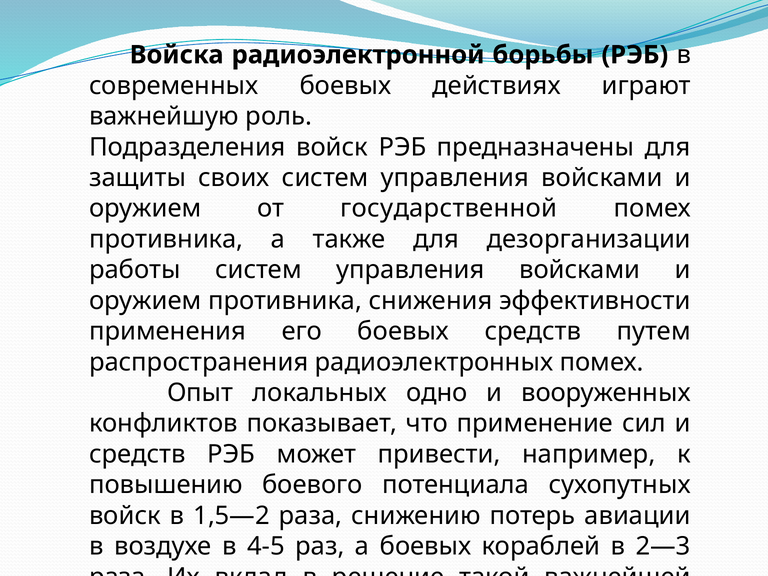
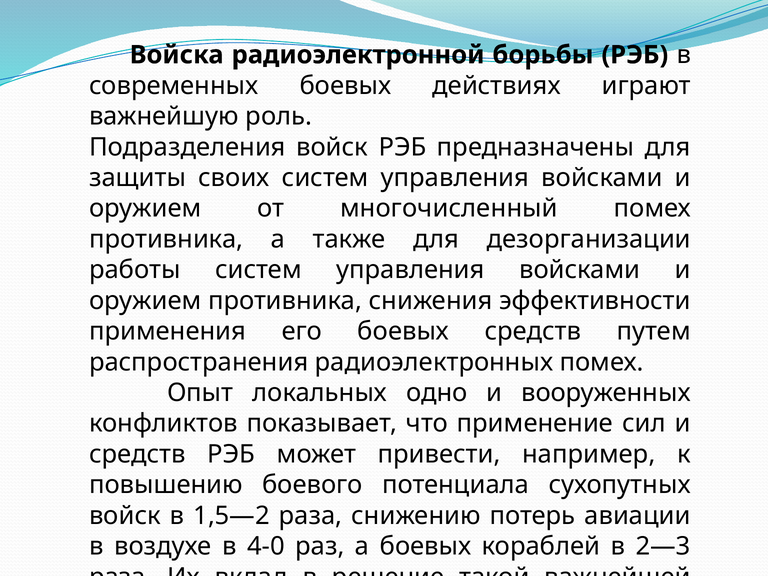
государственной: государственной -> многочисленный
4-5: 4-5 -> 4-0
